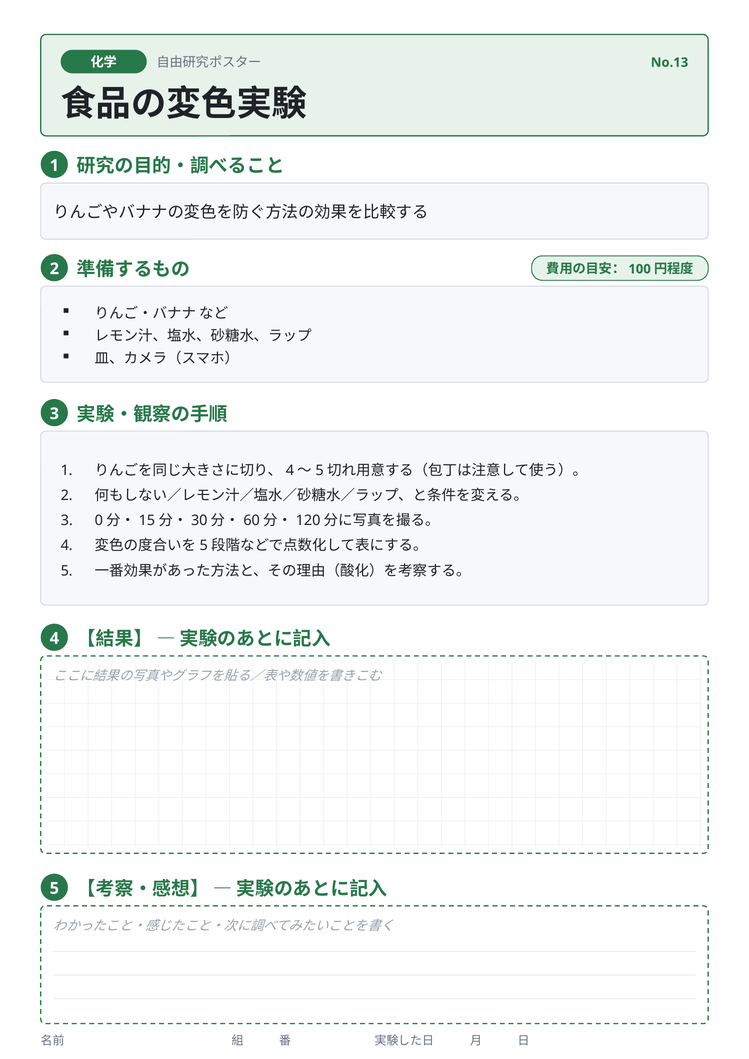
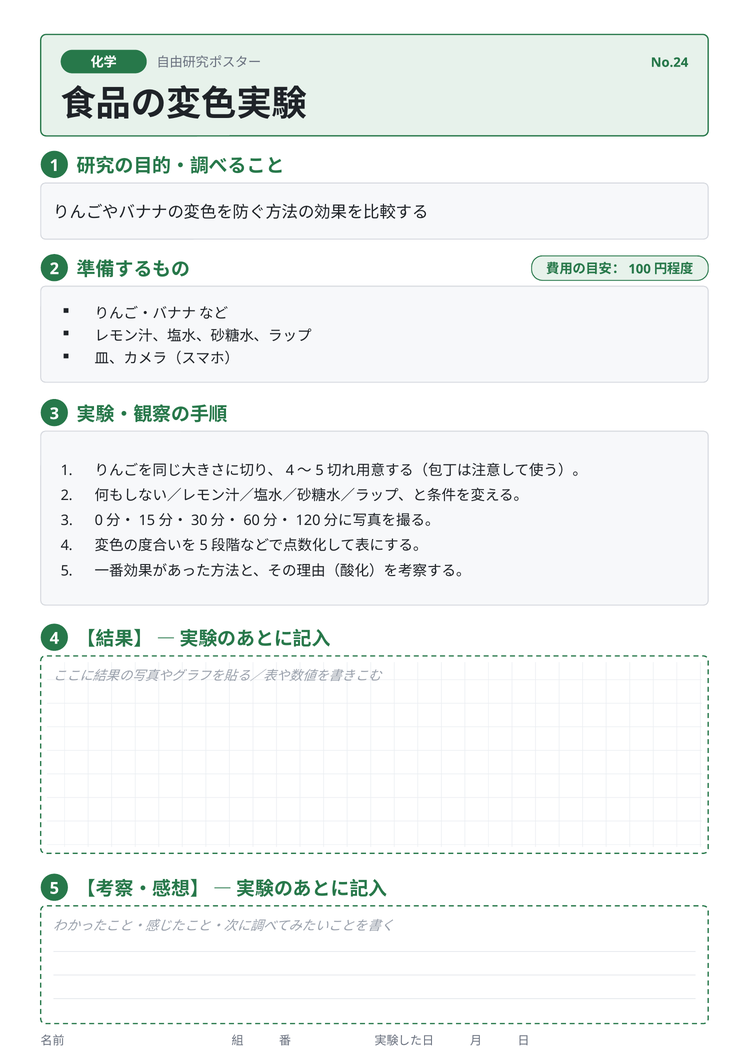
No.13: No.13 -> No.24
